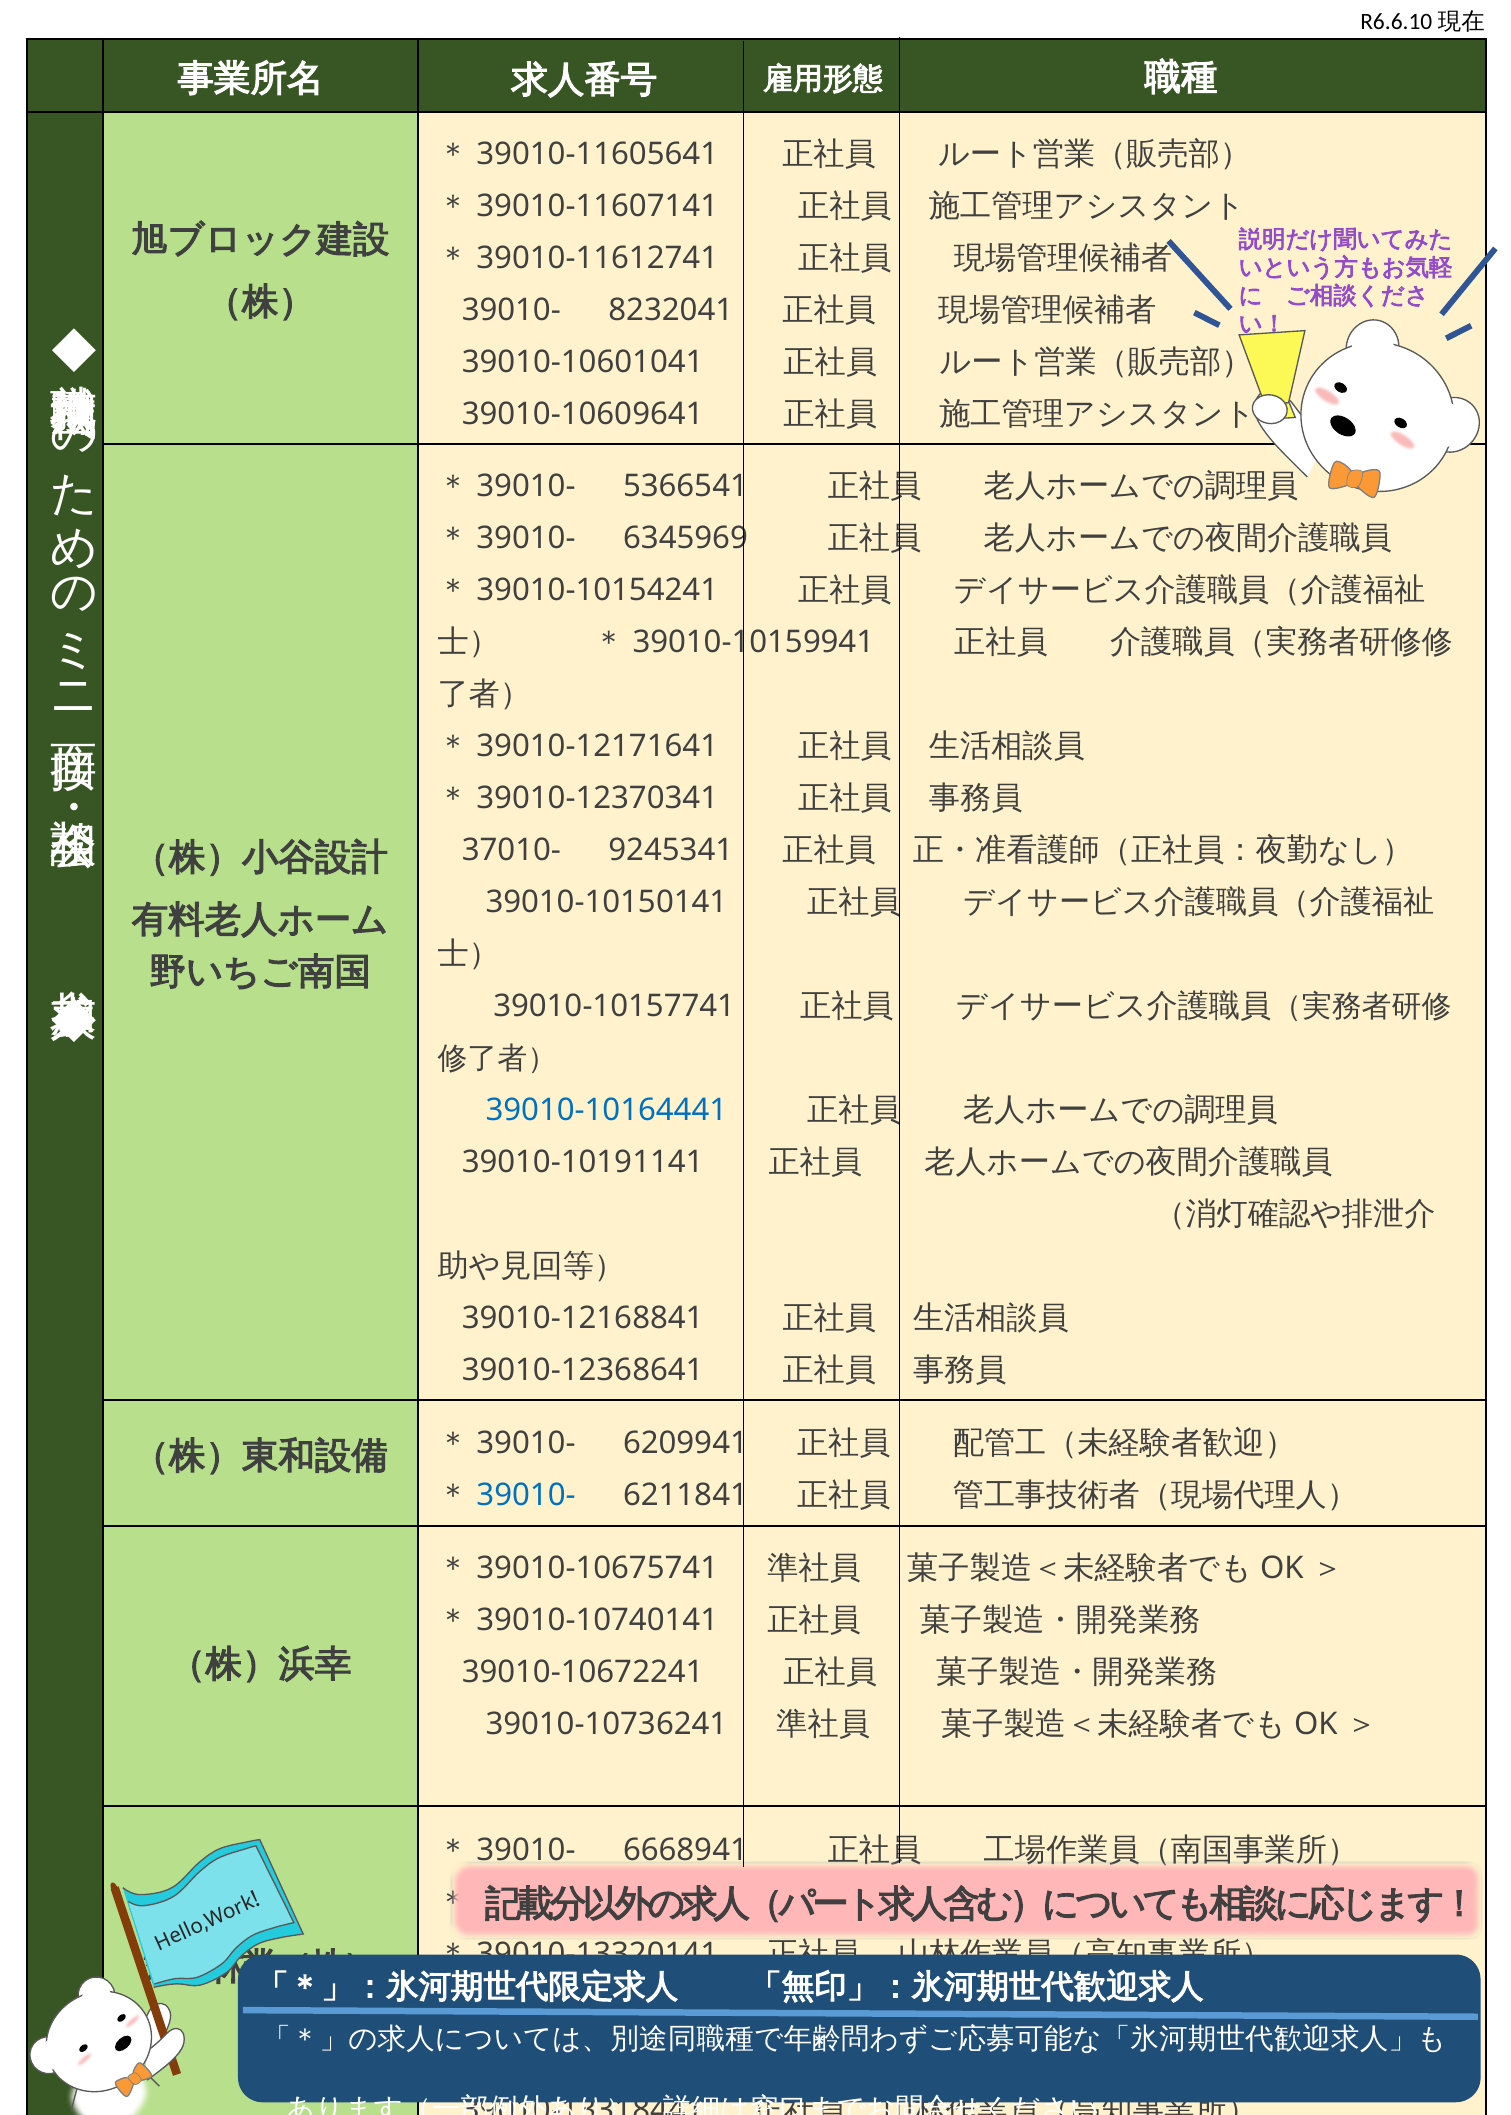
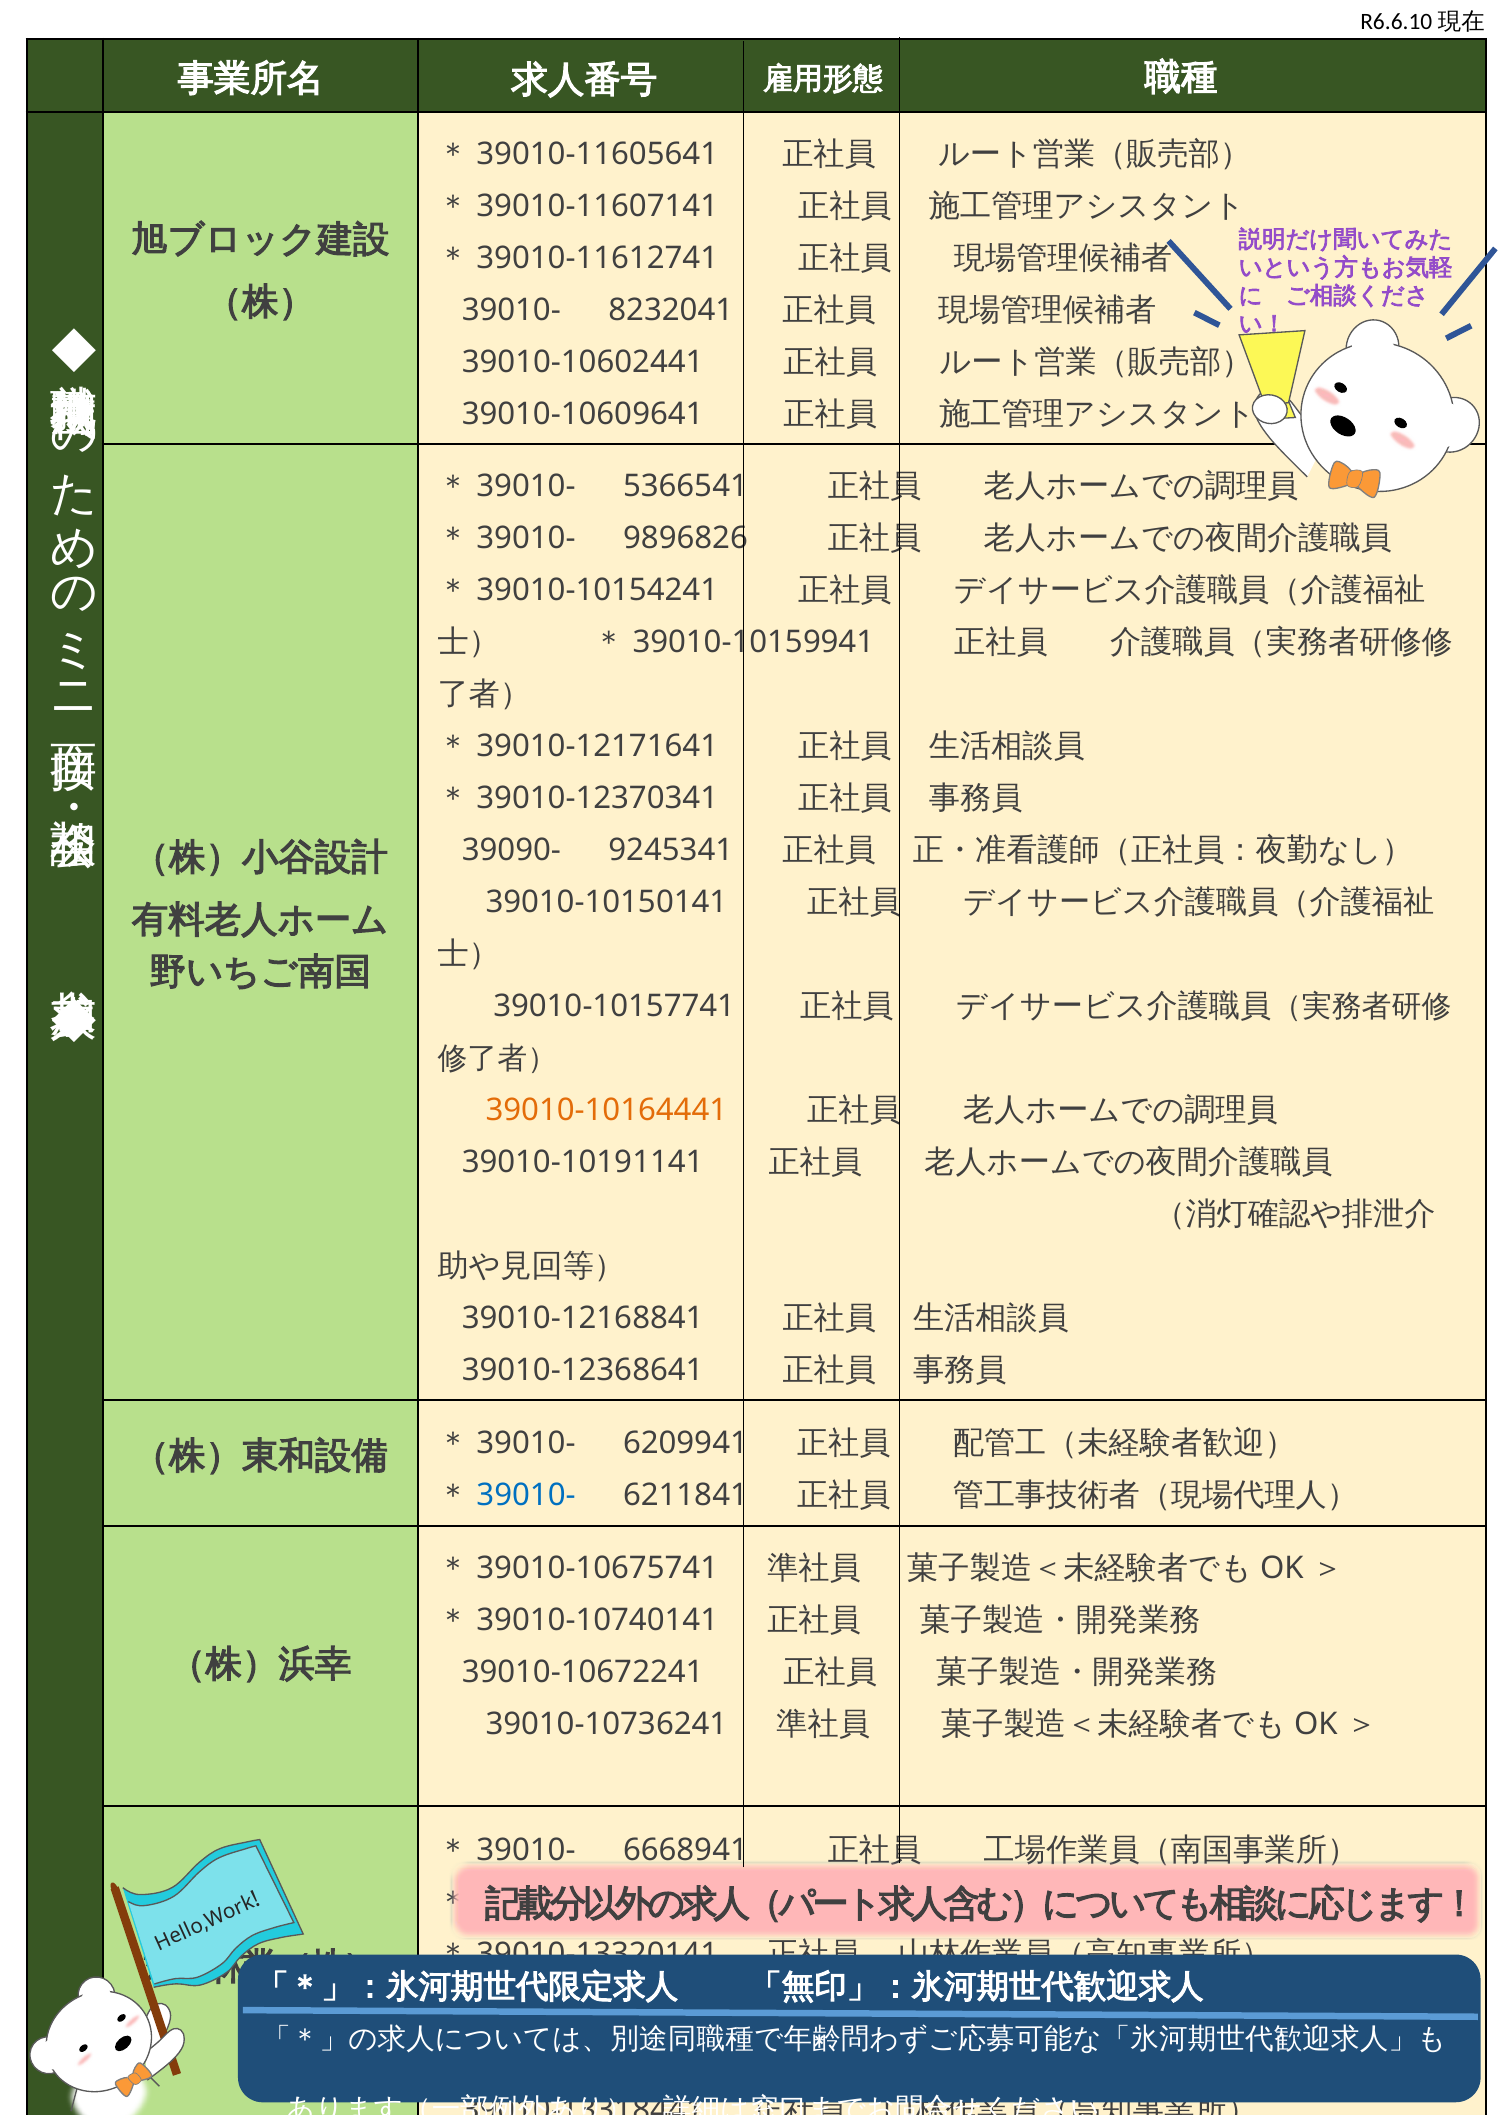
39010-10601041: 39010-10601041 -> 39010-10602441
6345969: 6345969 -> 9896826
37010-: 37010- -> 39090-
39010-10164441 colour: blue -> orange
